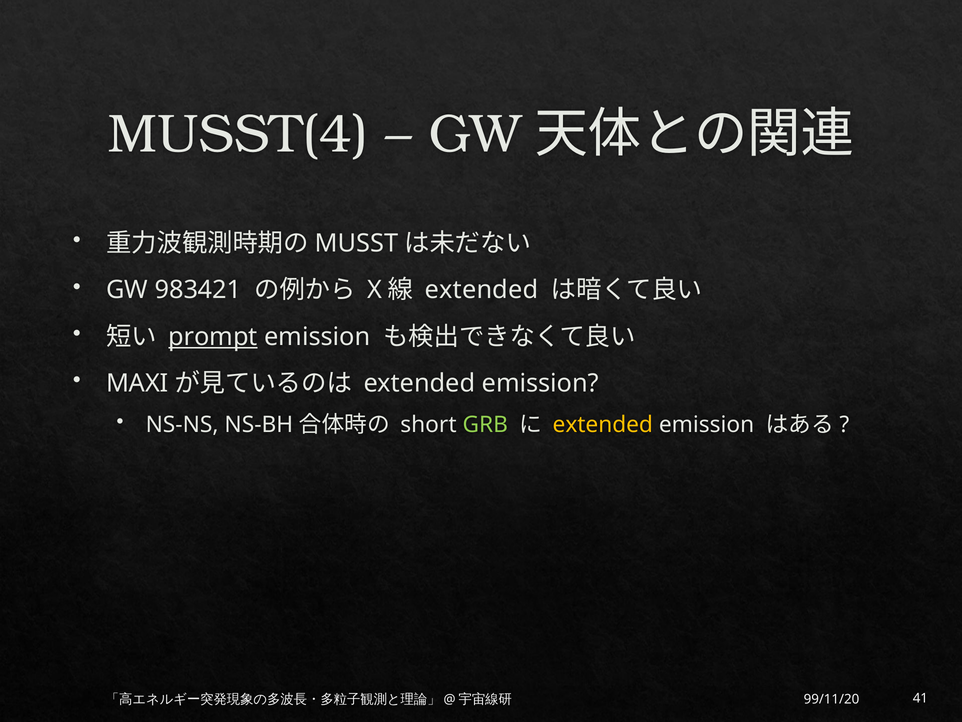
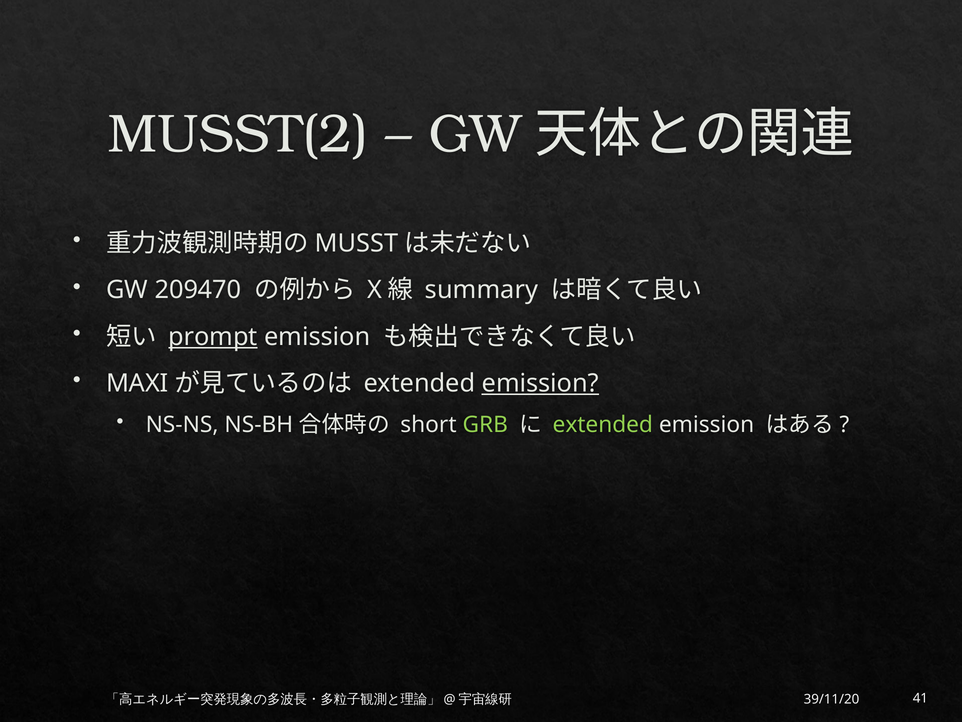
MUSST(4: MUSST(4 -> MUSST(2
983421: 983421 -> 209470
extended at (482, 290): extended -> summary
emission at (540, 383) underline: none -> present
extended at (603, 424) colour: yellow -> light green
99/11/20: 99/11/20 -> 39/11/20
